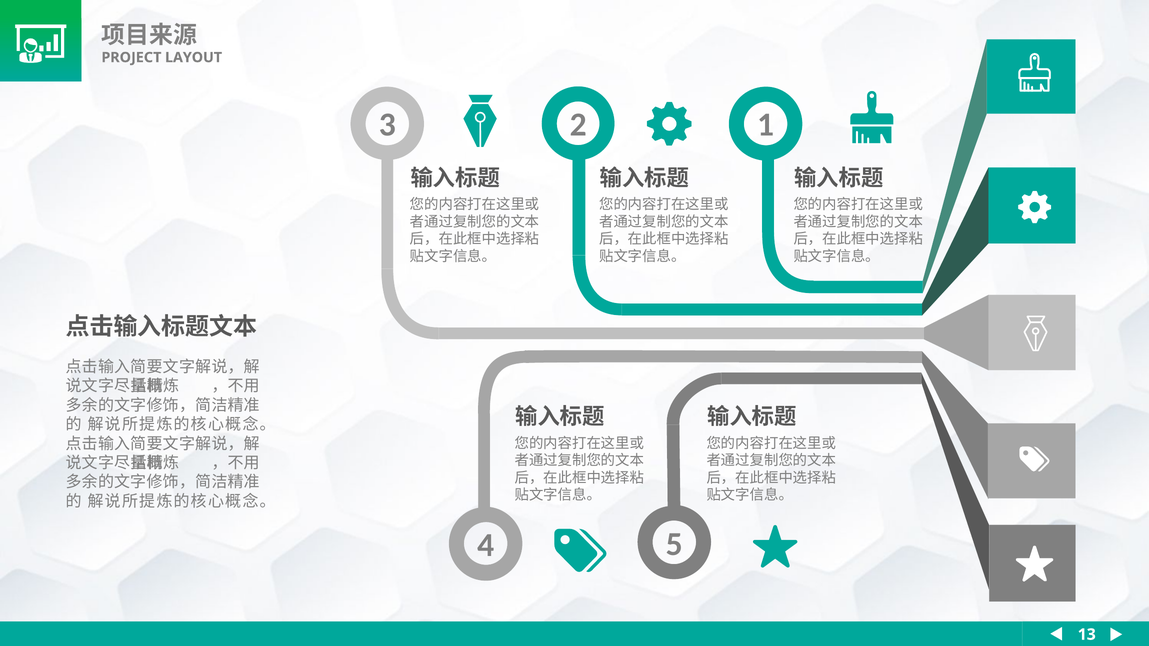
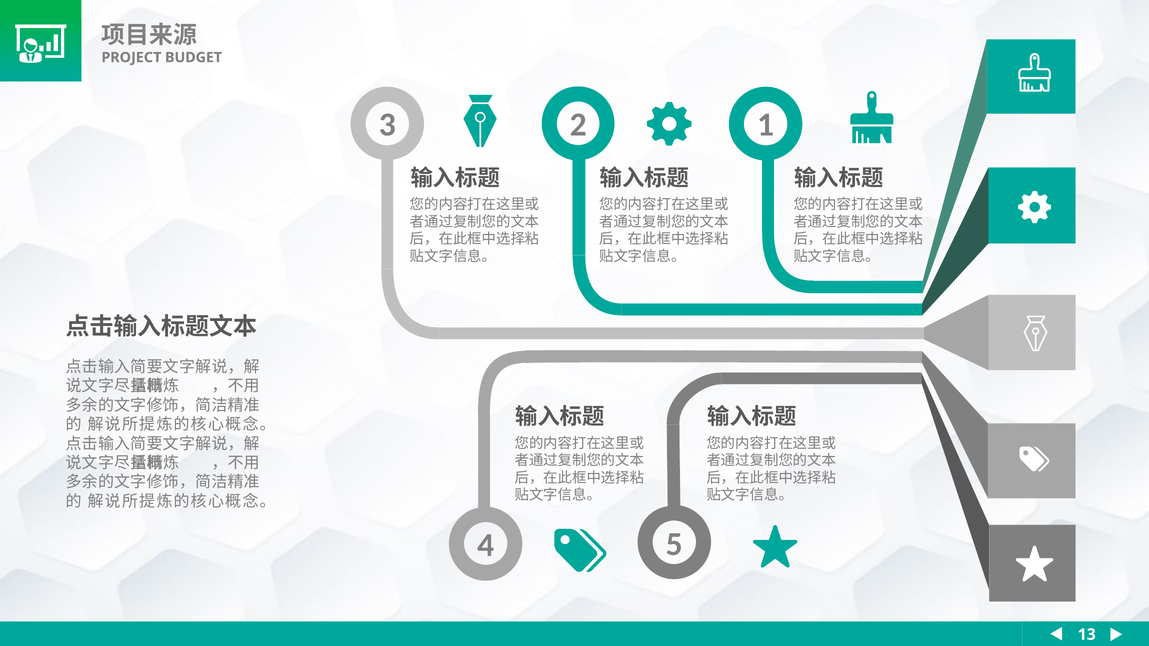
LAYOUT: LAYOUT -> BUDGET
